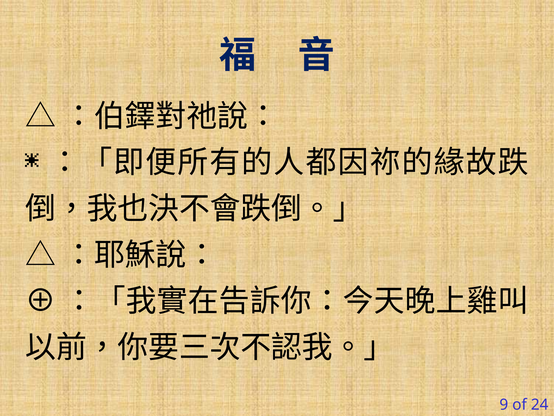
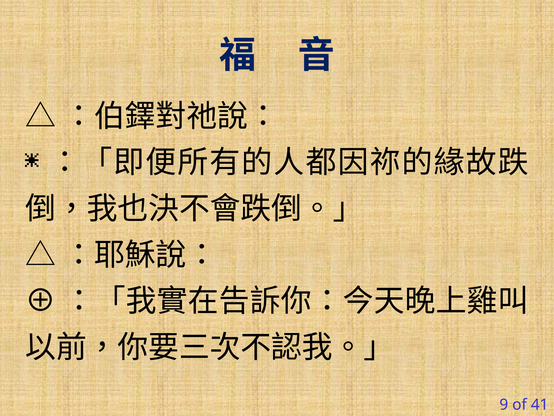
24: 24 -> 41
